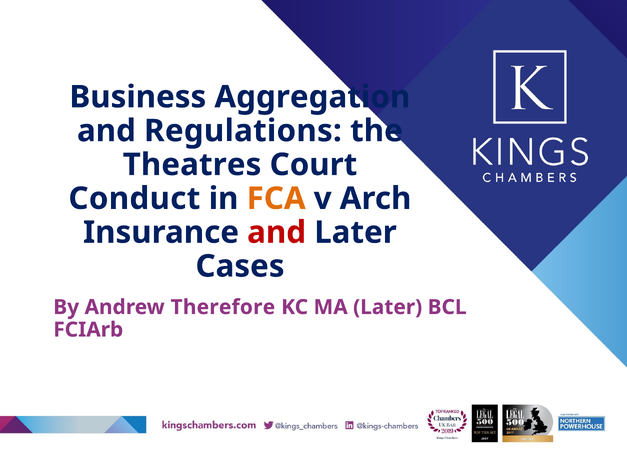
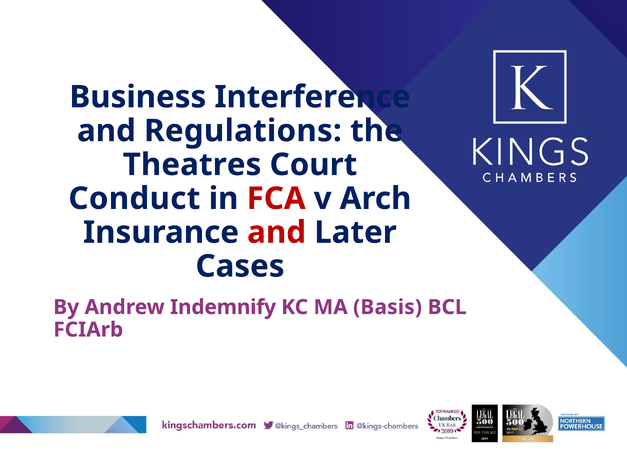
Aggregation: Aggregation -> Interference
FCA colour: orange -> red
Therefore: Therefore -> Indemnify
MA Later: Later -> Basis
